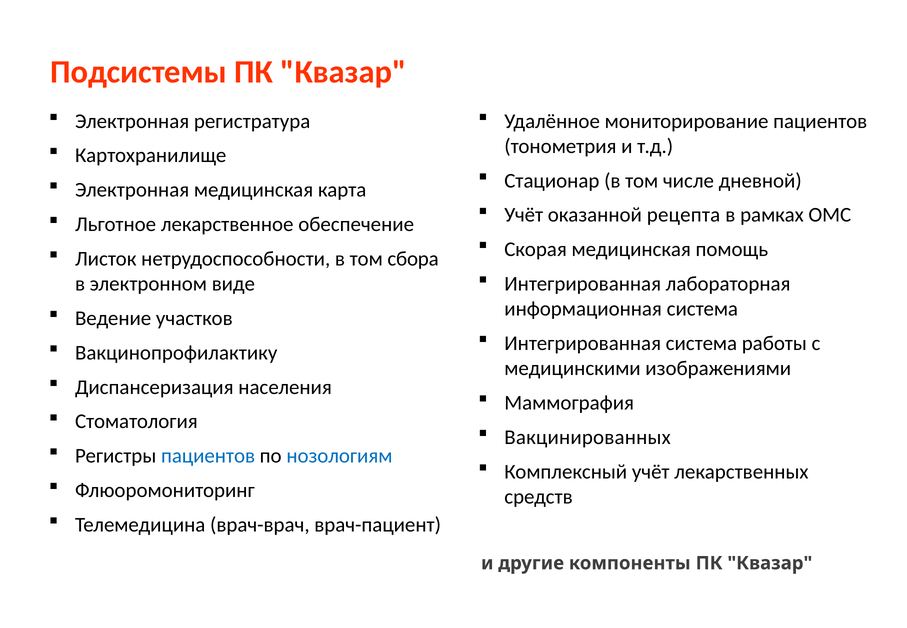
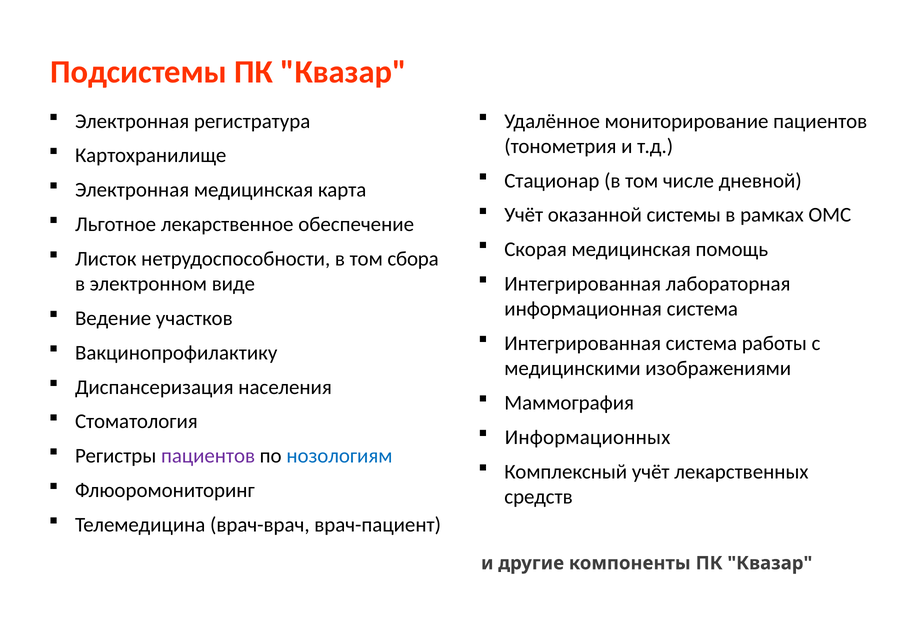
рецепта: рецепта -> системы
Вакцинированных: Вакцинированных -> Информационных
пациентов at (208, 456) colour: blue -> purple
